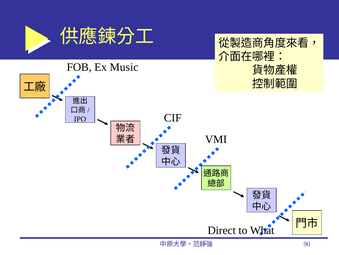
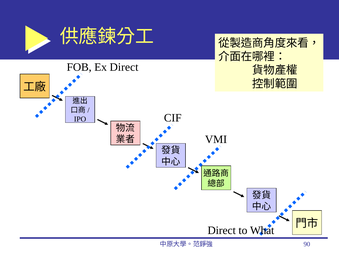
Ex Music: Music -> Direct
